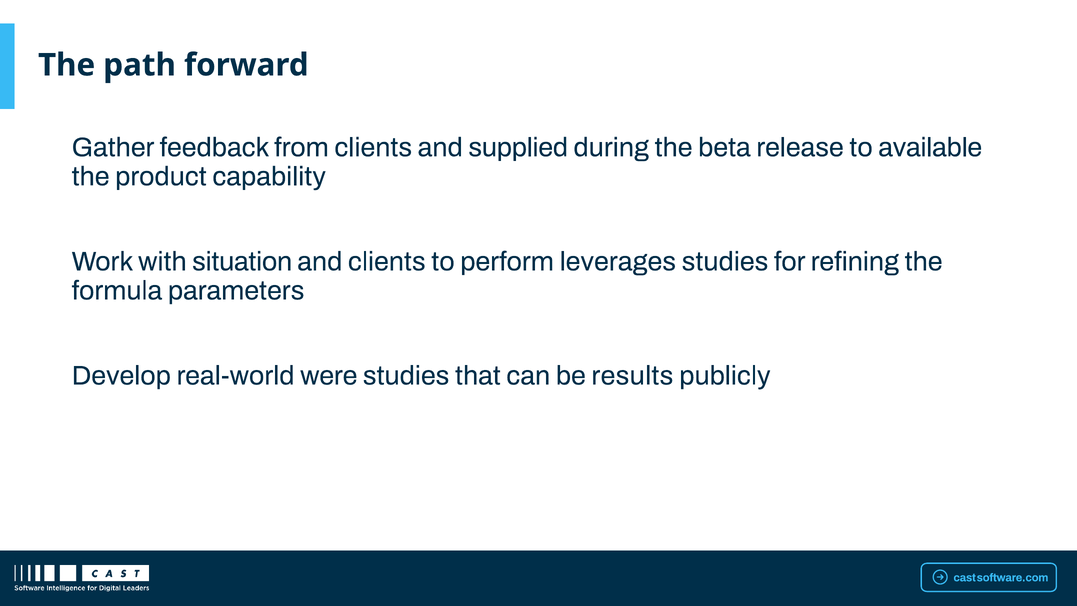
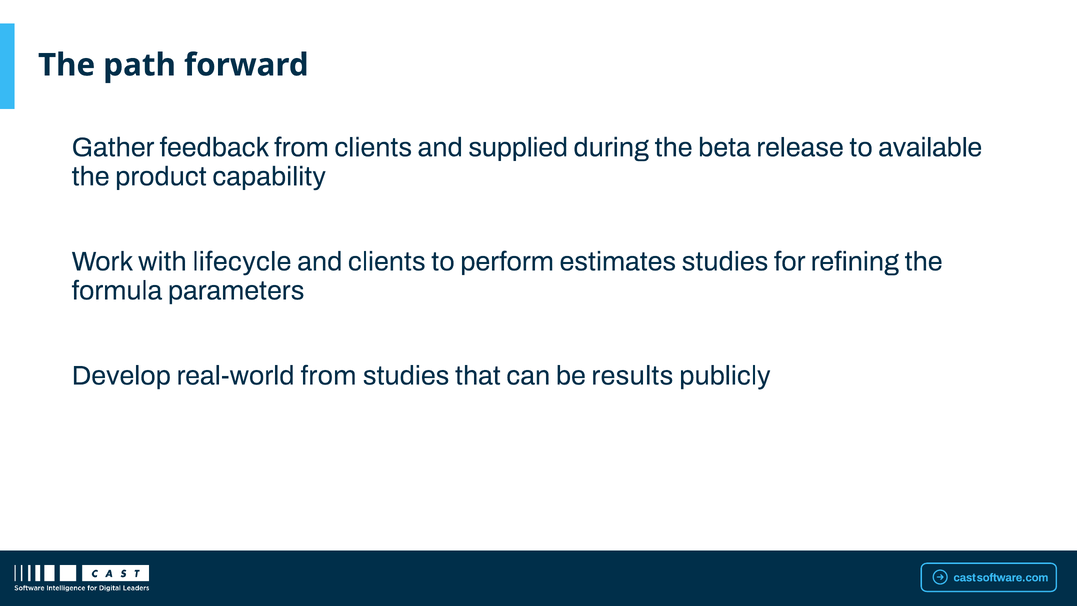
situation: situation -> lifecycle
leverages: leverages -> estimates
real-world were: were -> from
